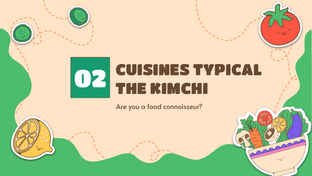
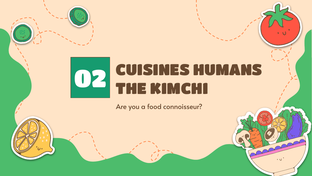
TYPICAL: TYPICAL -> HUMANS
